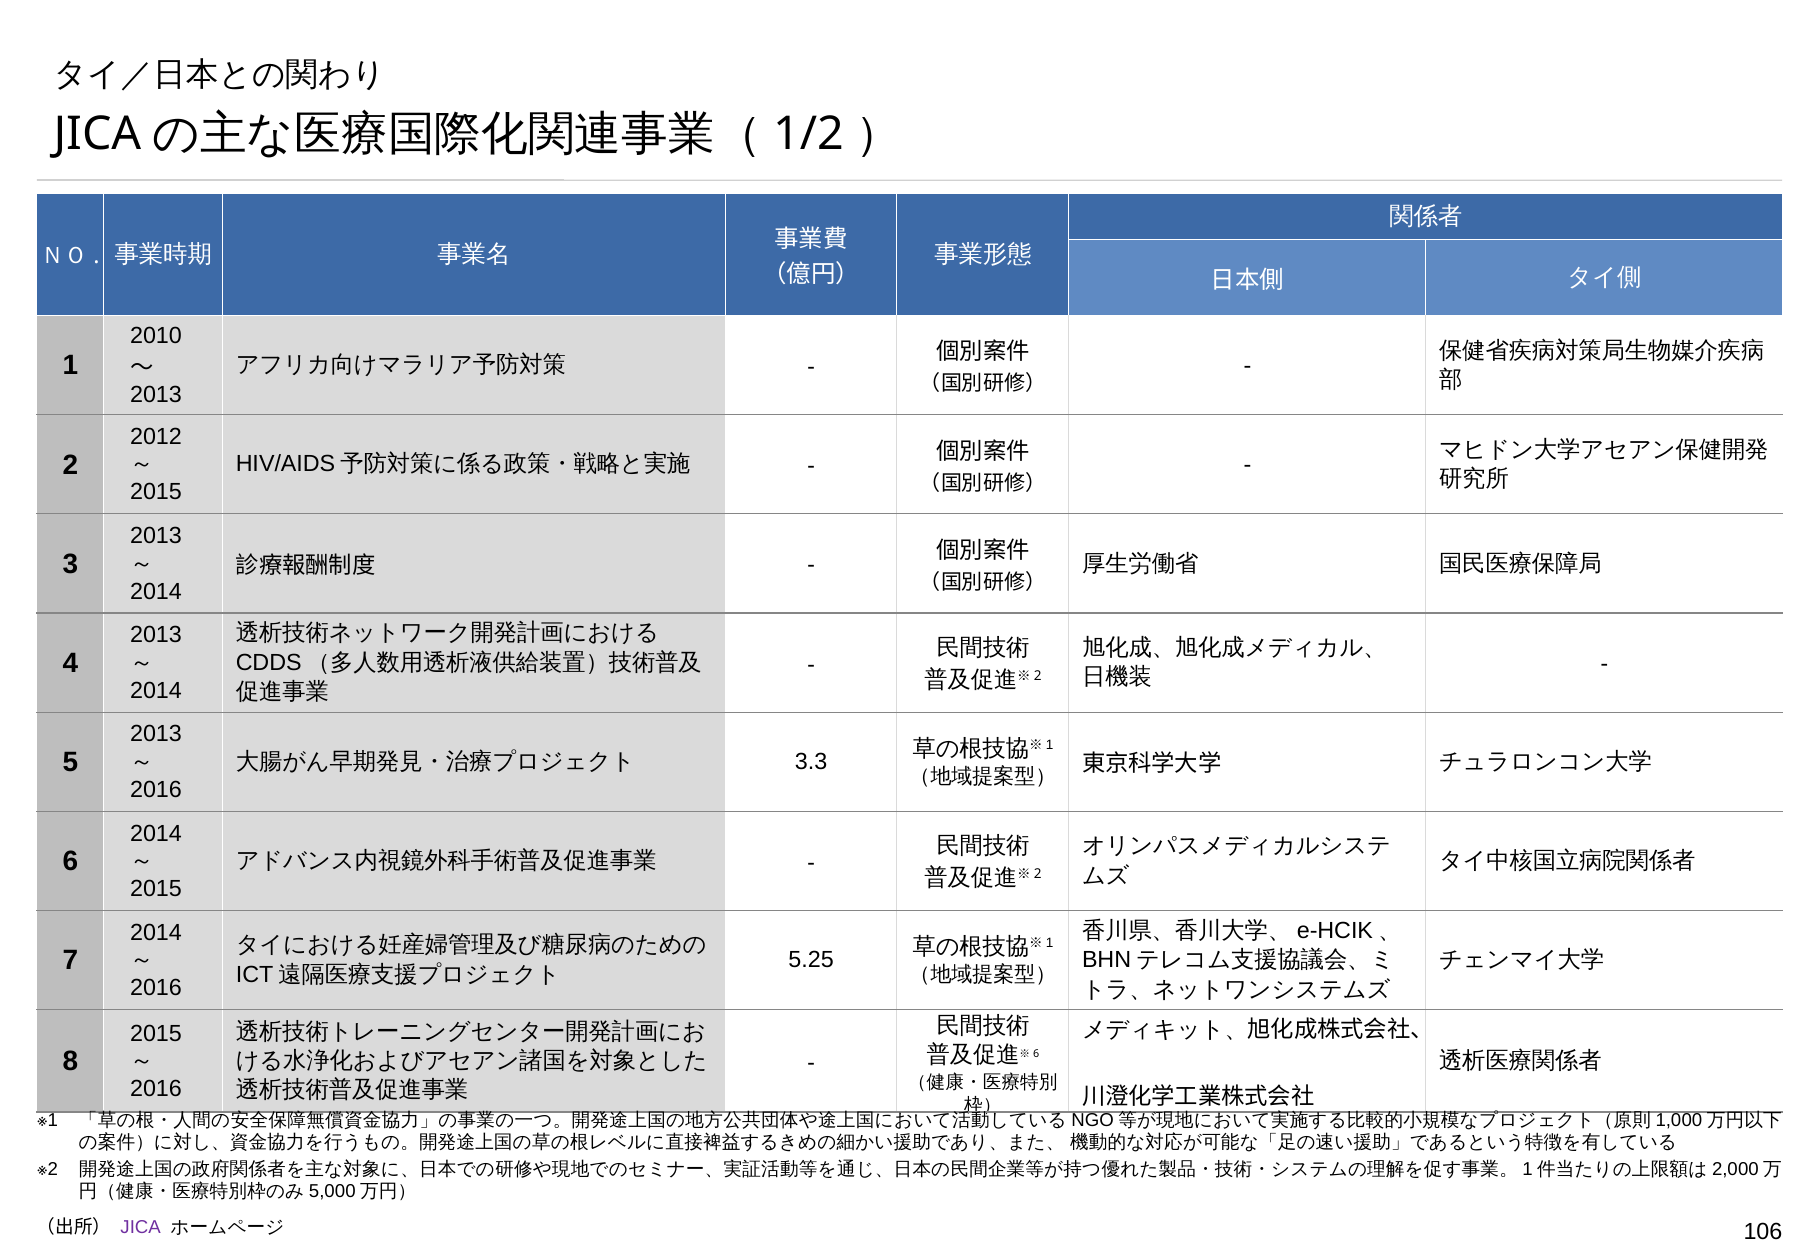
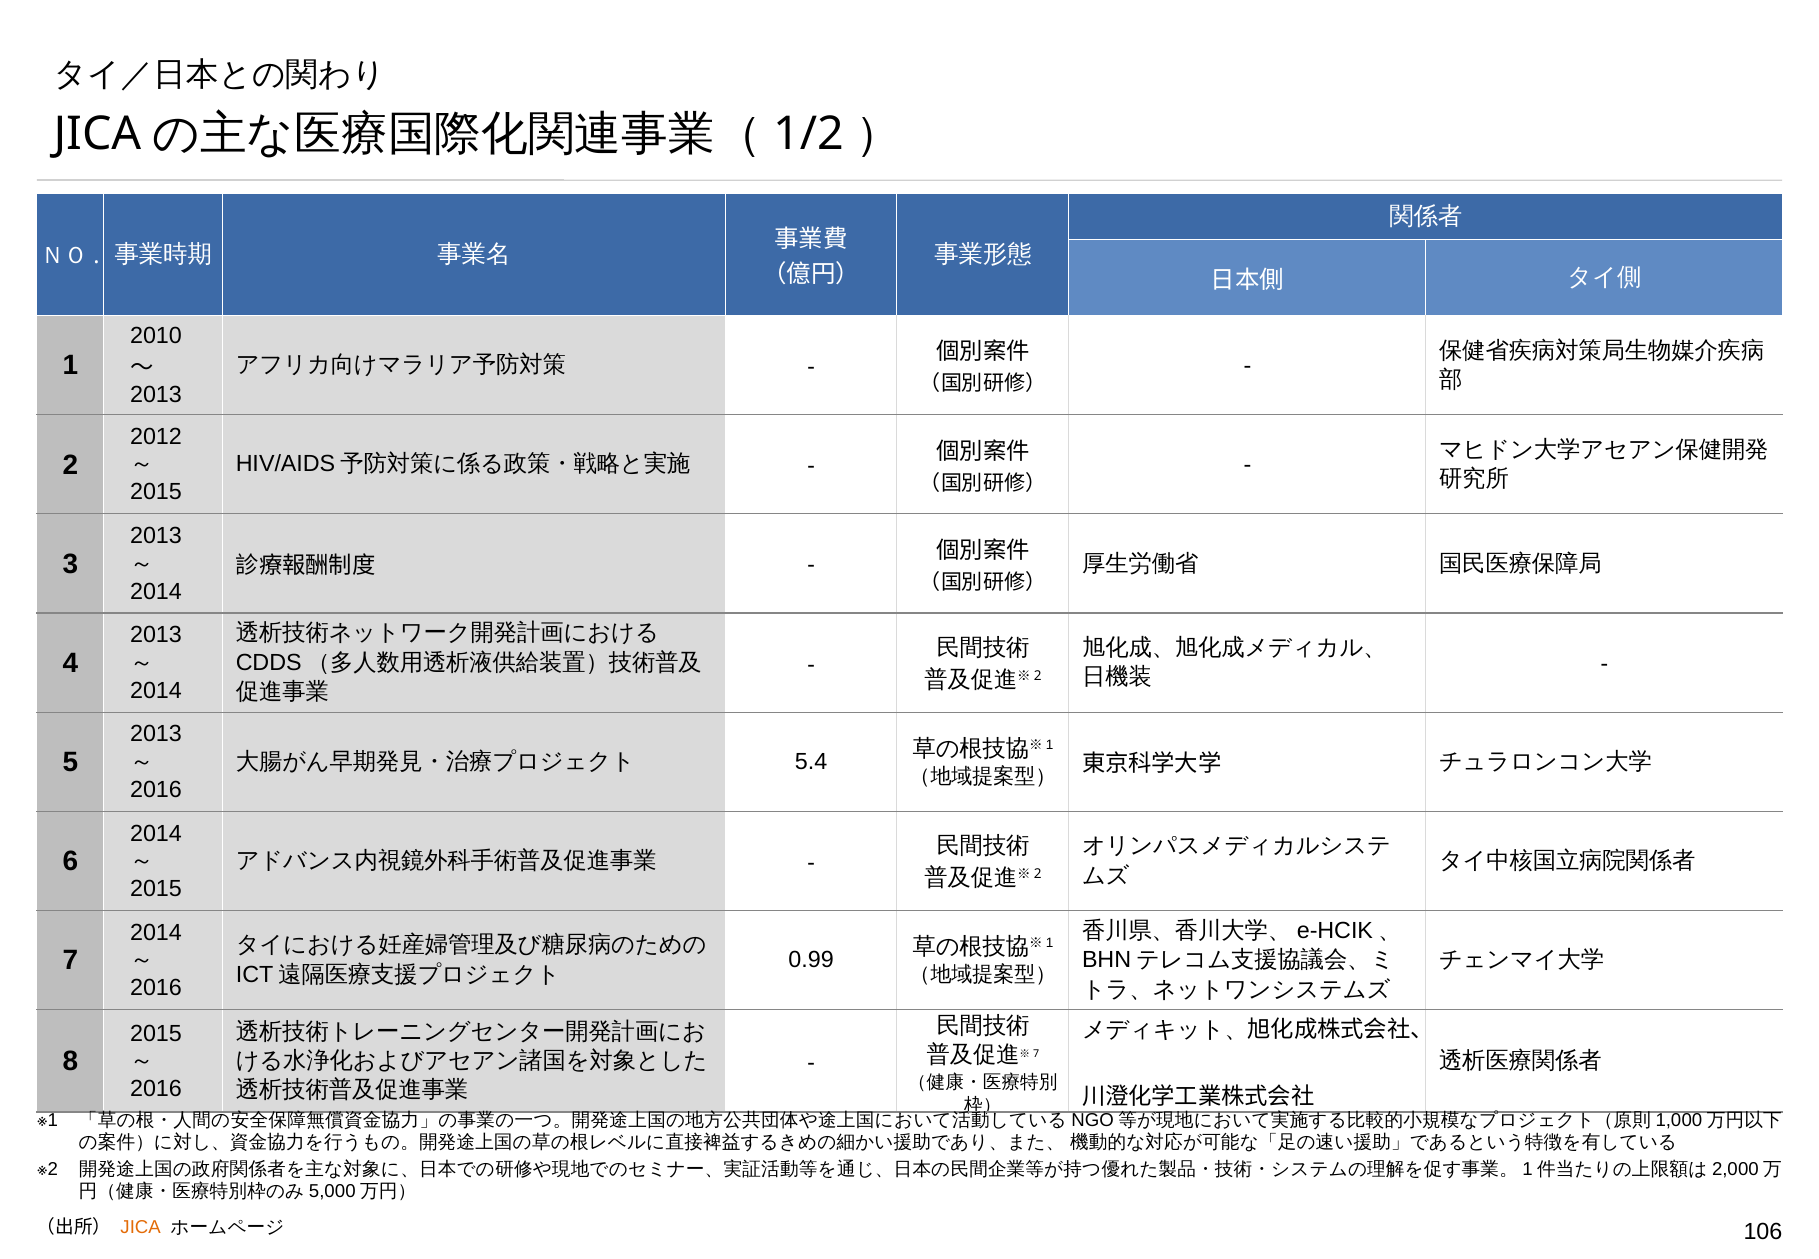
3.3: 3.3 -> 5.4
5.25: 5.25 -> 0.99
6 at (1036, 1054): 6 -> 7
JICA colour: purple -> orange
